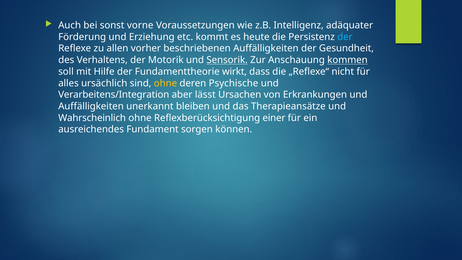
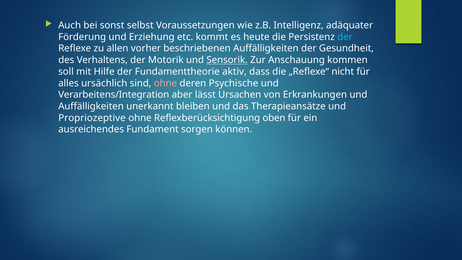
vorne: vorne -> selbst
kommen underline: present -> none
wirkt: wirkt -> aktiv
ohne at (165, 83) colour: yellow -> pink
Wahrscheinlich: Wahrscheinlich -> Propriozeptive
einer: einer -> oben
